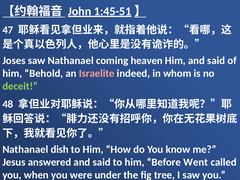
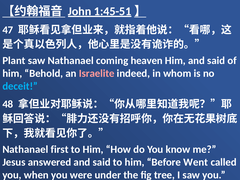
Joses: Joses -> Plant
deceit colour: light green -> light blue
dish: dish -> first
